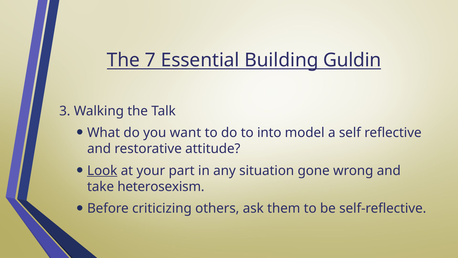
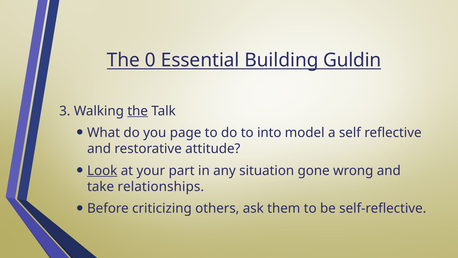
7: 7 -> 0
the at (138, 111) underline: none -> present
want: want -> page
heterosexism: heterosexism -> relationships
